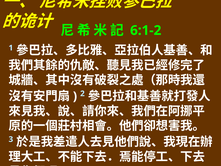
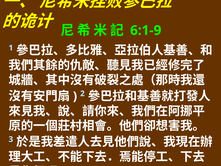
6:1-2: 6:1-2 -> 6:1-9
